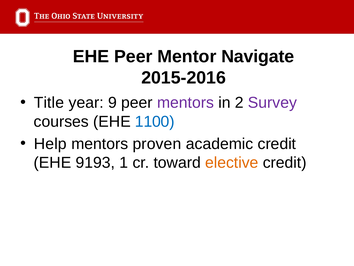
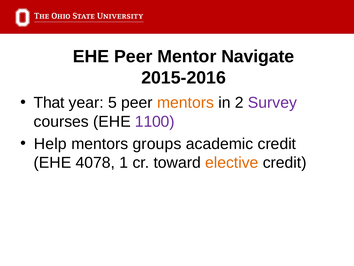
Title: Title -> That
9: 9 -> 5
mentors at (185, 103) colour: purple -> orange
1100 colour: blue -> purple
proven: proven -> groups
9193: 9193 -> 4078
